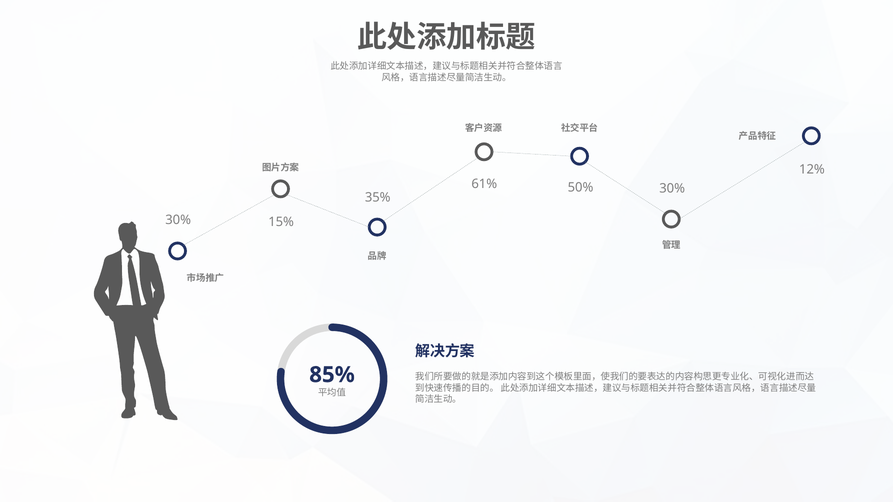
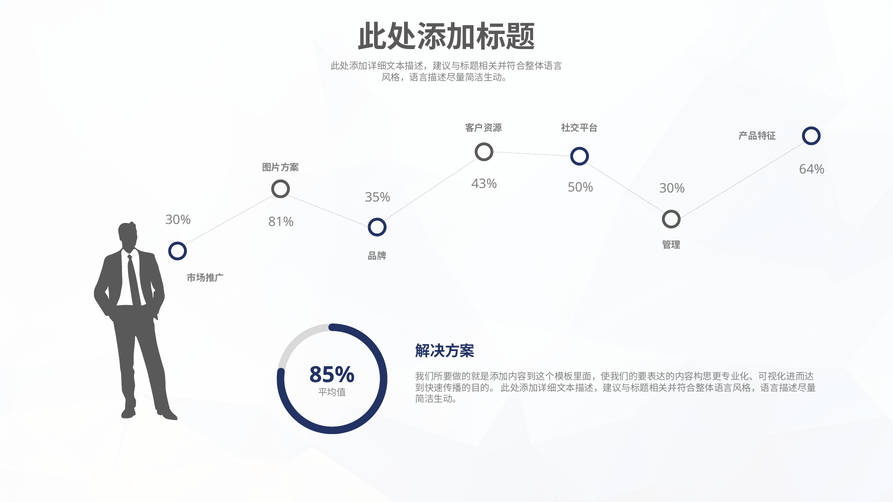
12%: 12% -> 64%
61%: 61% -> 43%
15%: 15% -> 81%
